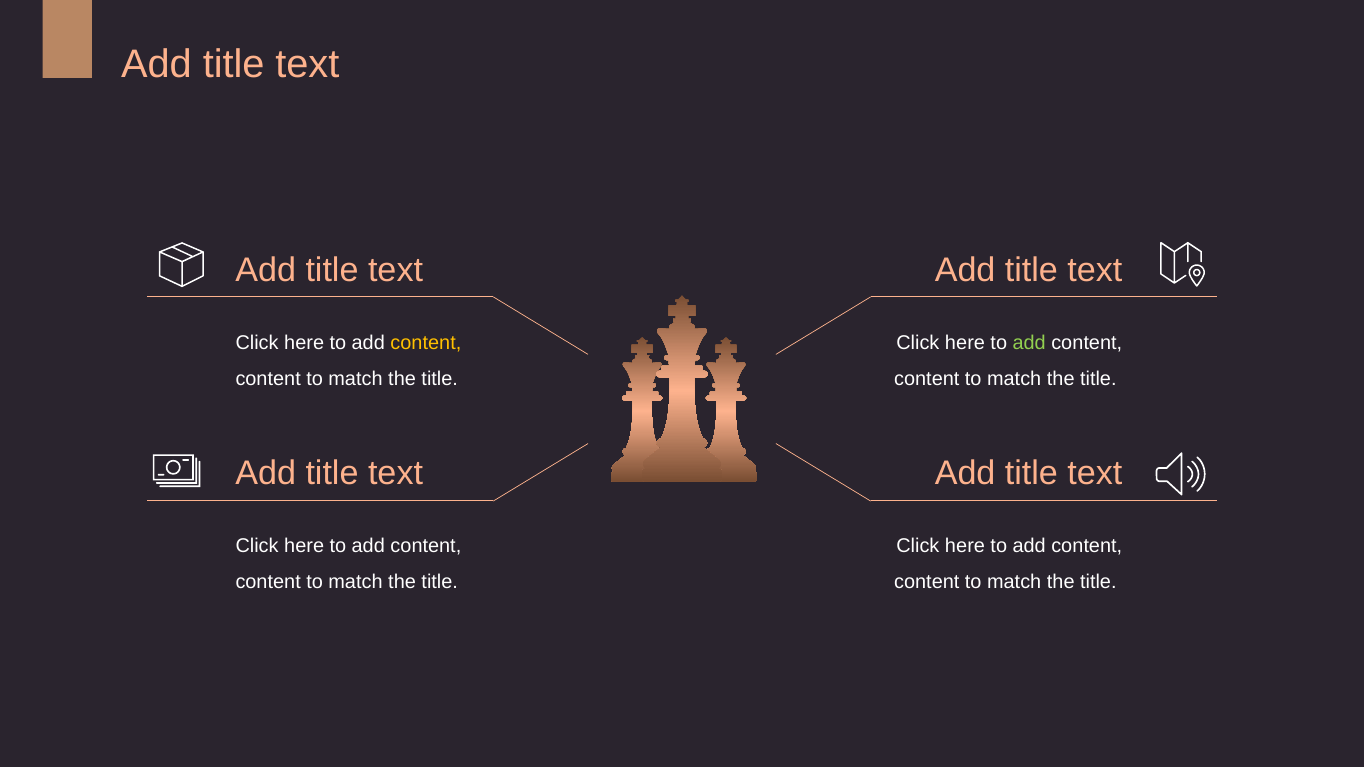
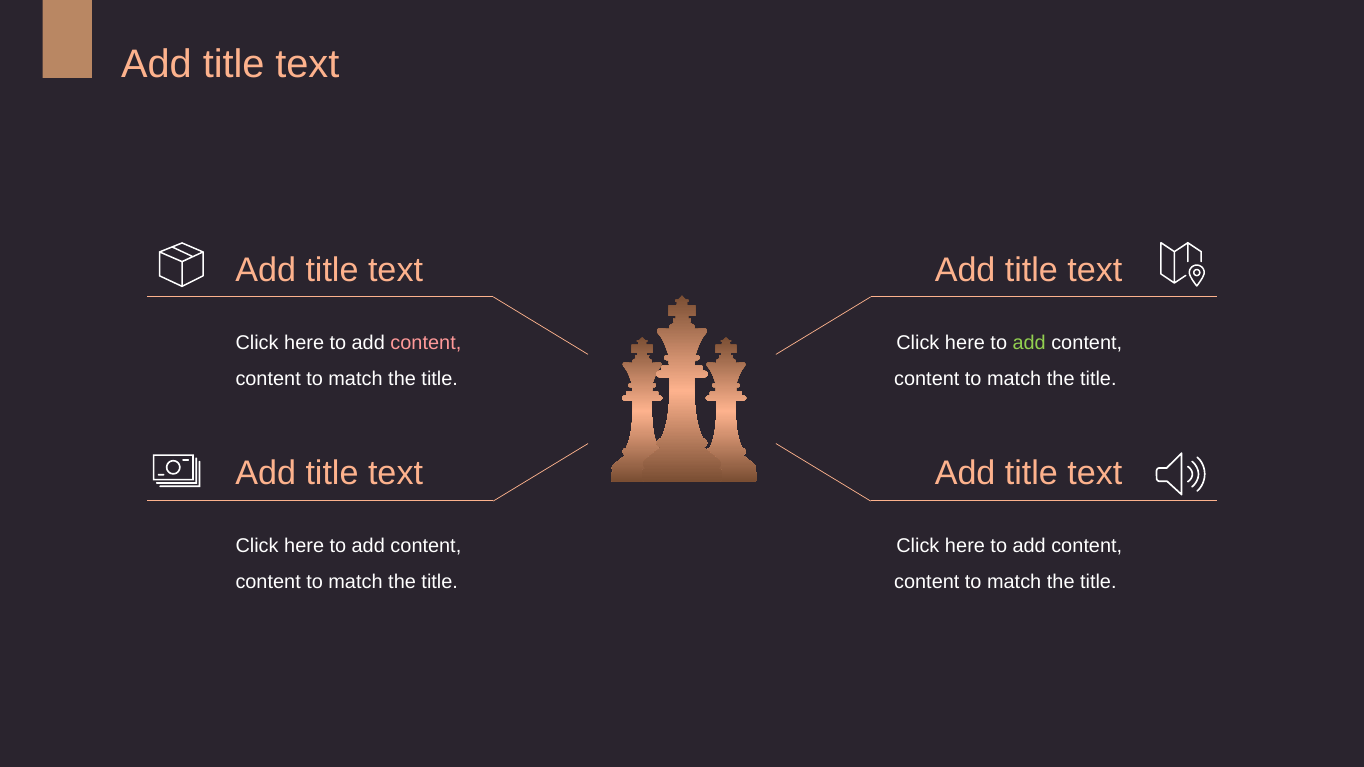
content at (426, 343) colour: yellow -> pink
